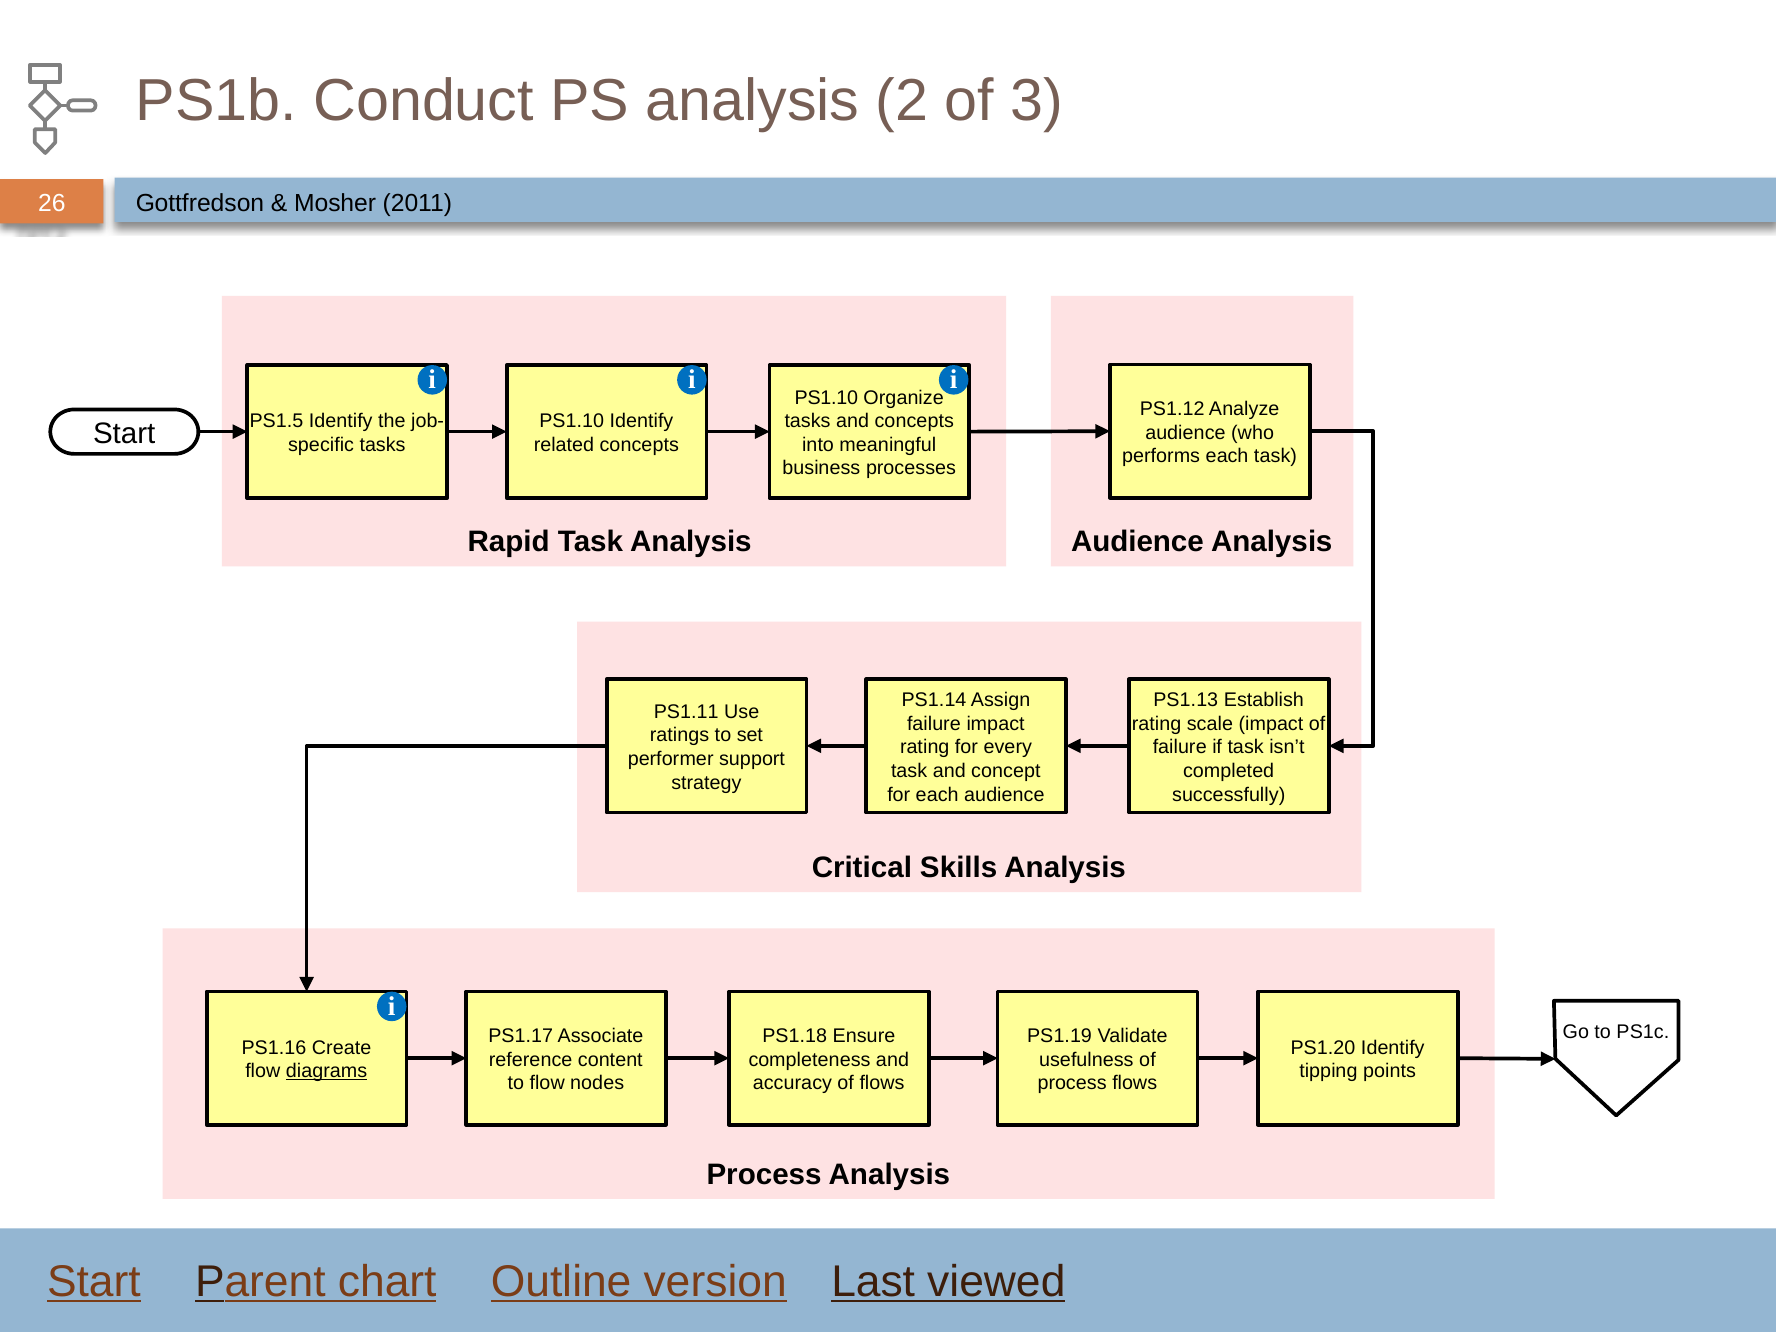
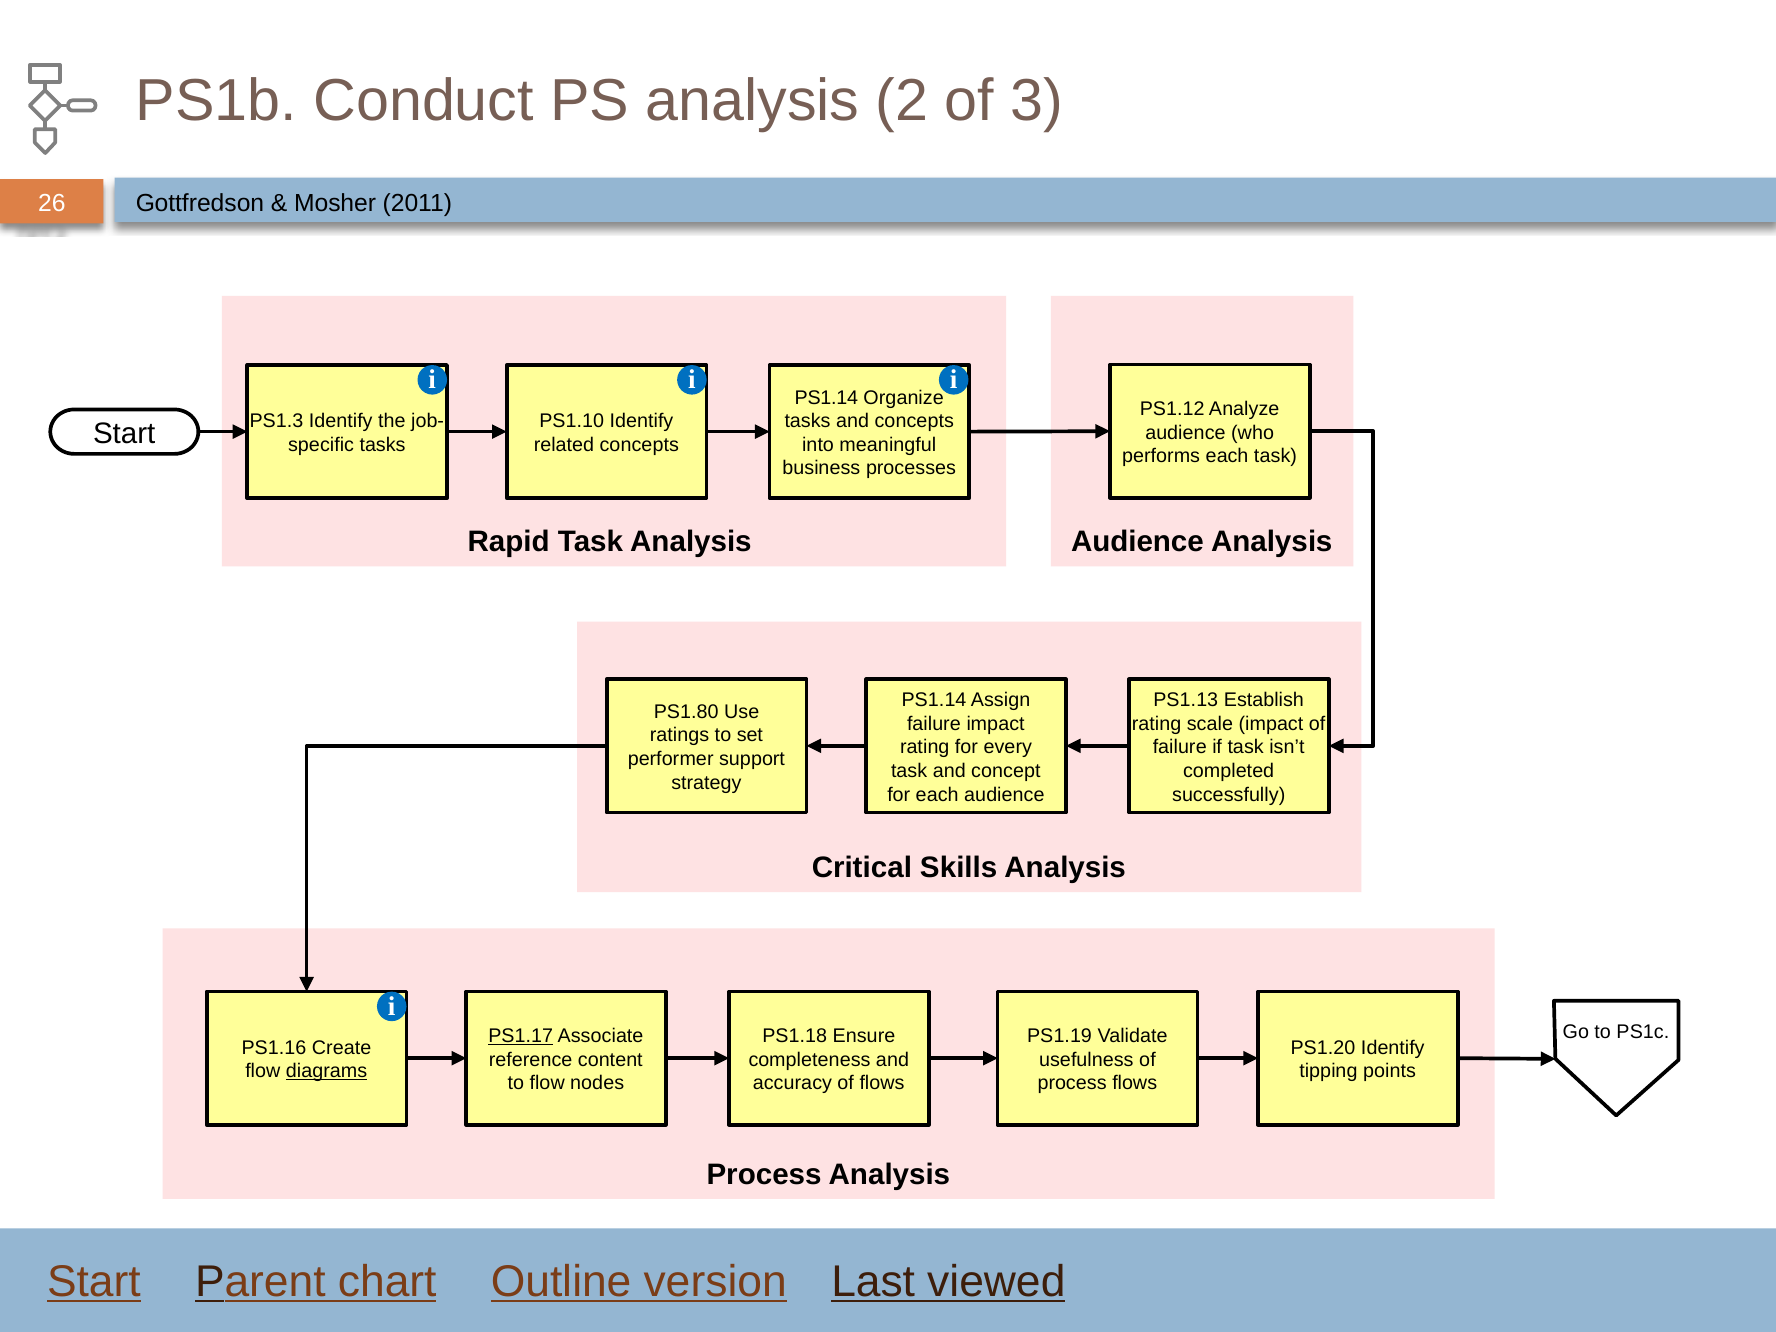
PS1.10 at (826, 398): PS1.10 -> PS1.14
PS1.5: PS1.5 -> PS1.3
PS1.11: PS1.11 -> PS1.80
PS1.17 underline: none -> present
